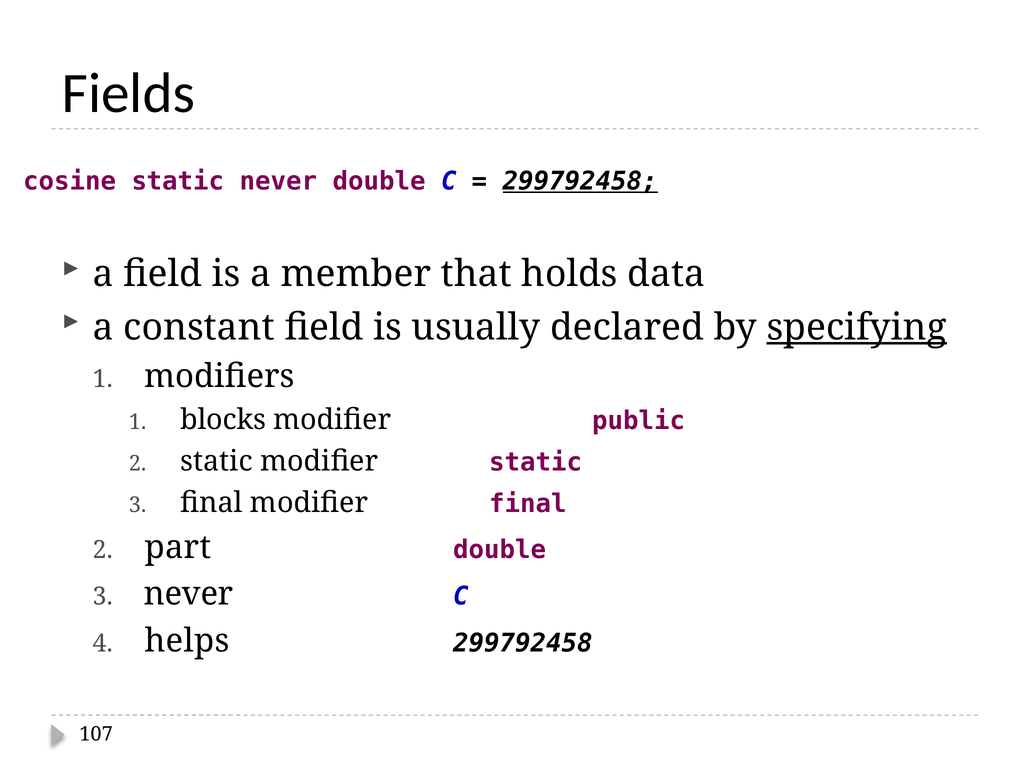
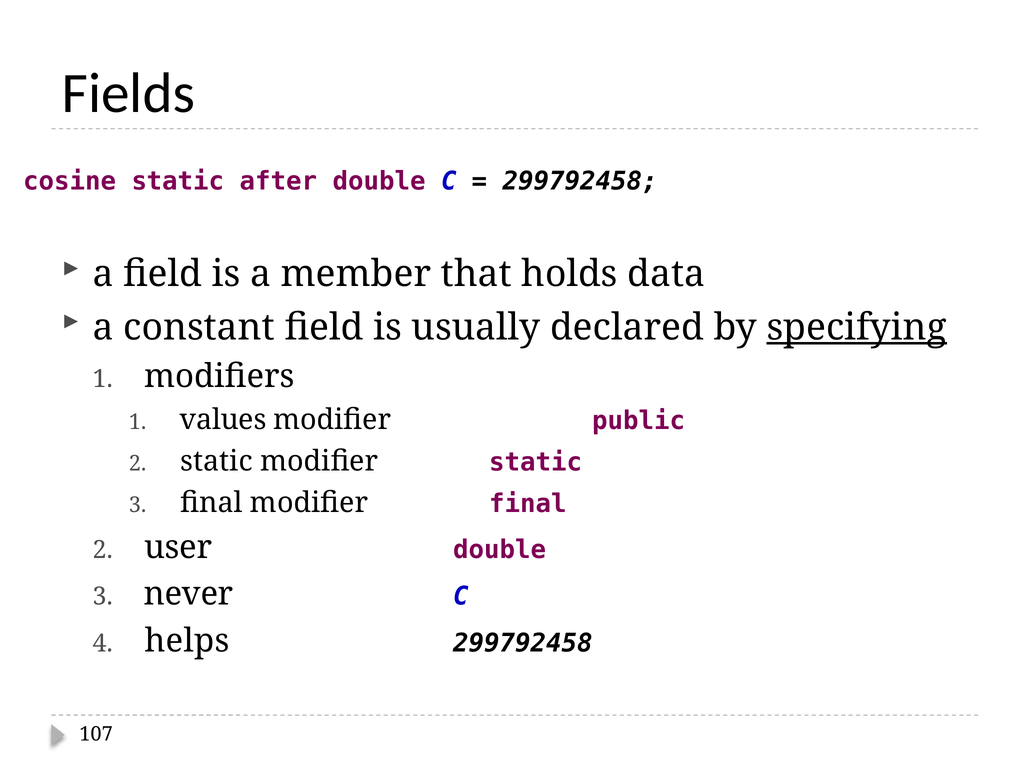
static never: never -> after
299792458 at (580, 181) underline: present -> none
blocks: blocks -> values
part: part -> user
